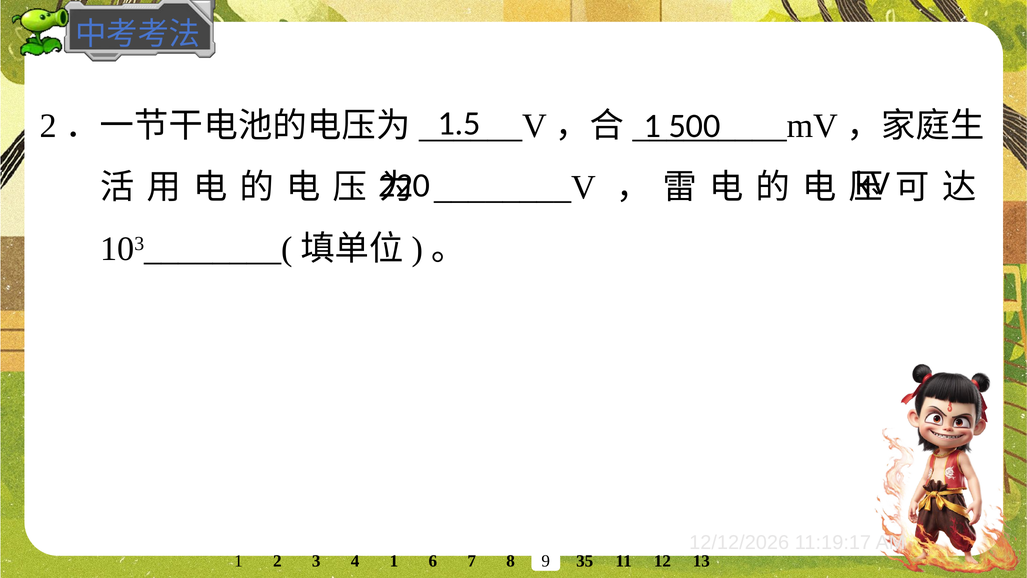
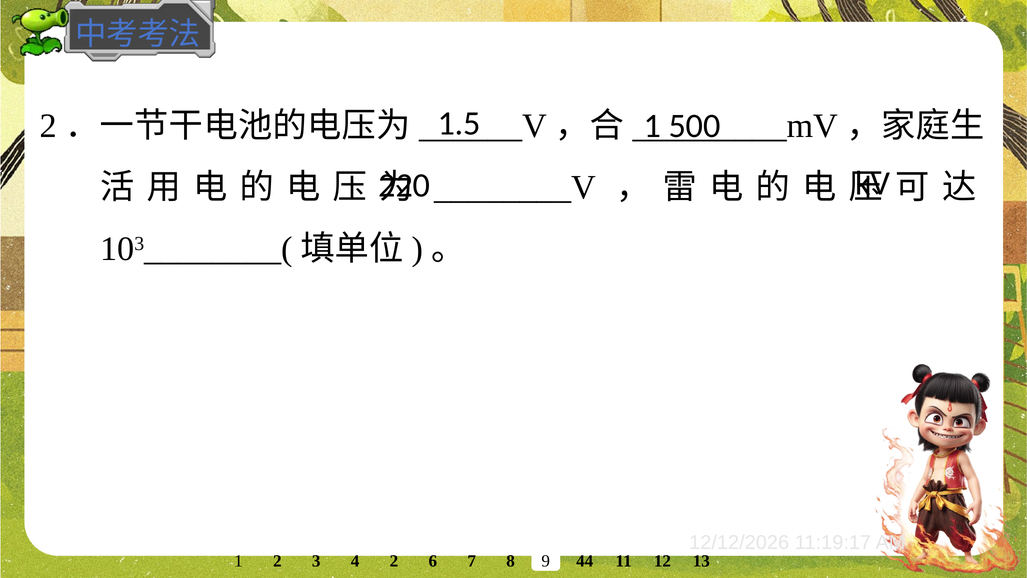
35: 35 -> 44
4 1: 1 -> 2
